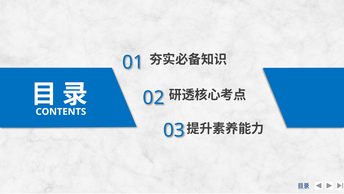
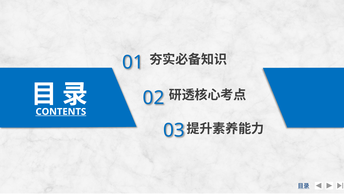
CONTENTS underline: none -> present
